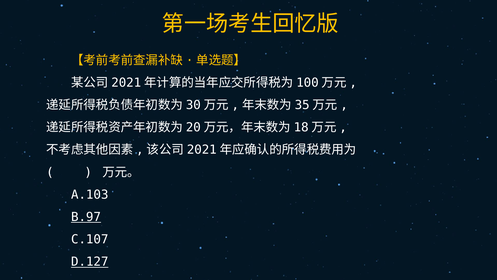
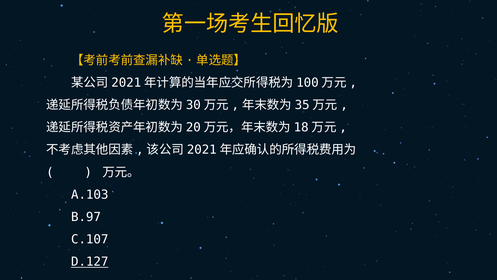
B.97 underline: present -> none
